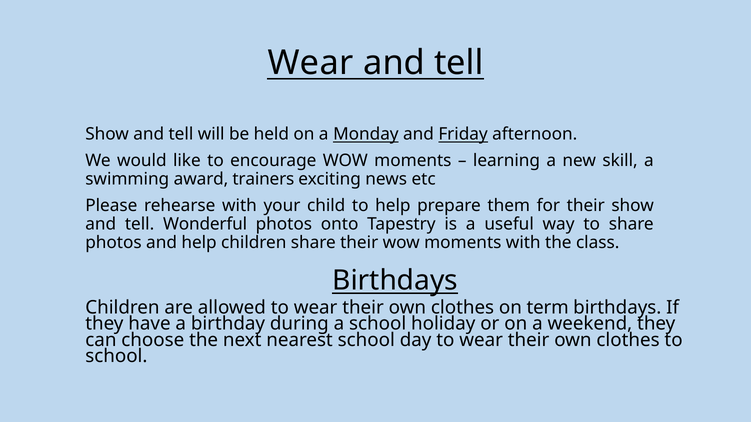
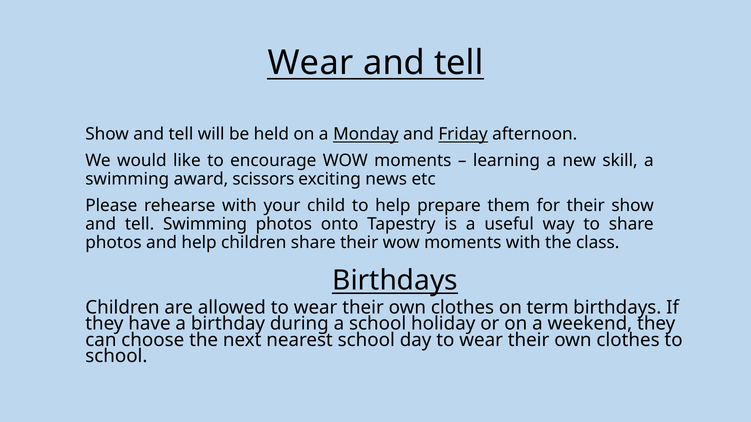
trainers: trainers -> scissors
tell Wonderful: Wonderful -> Swimming
